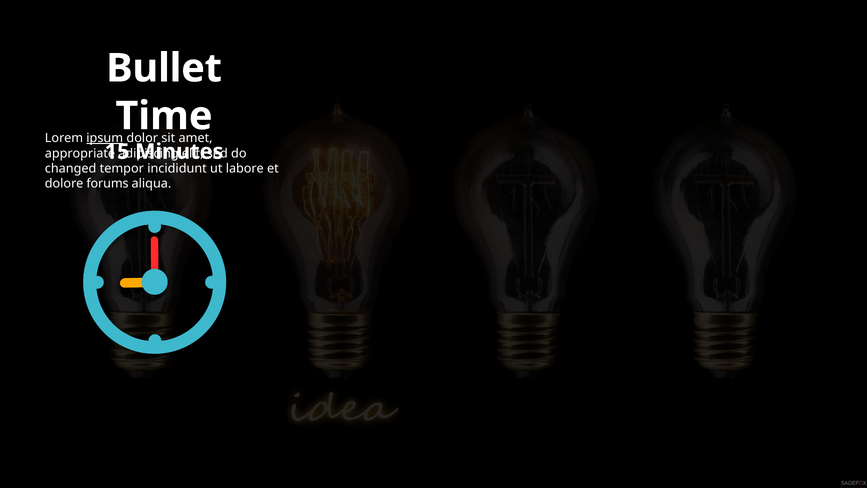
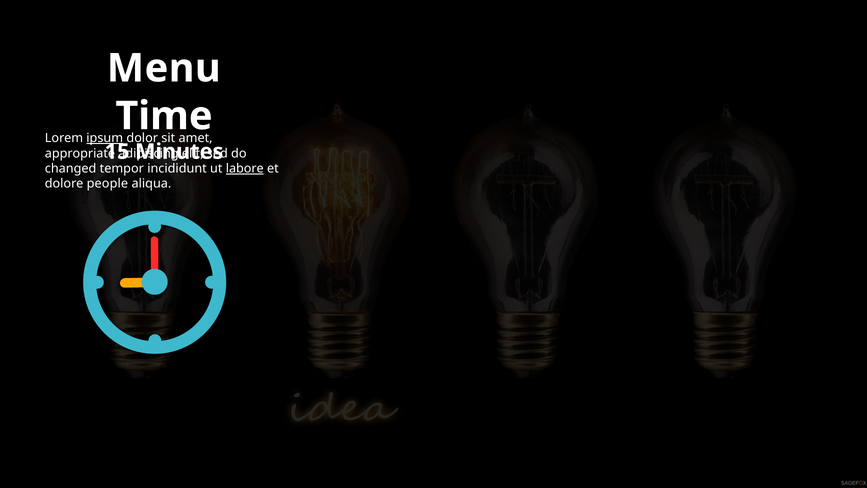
Bullet: Bullet -> Menu
labore underline: none -> present
forums: forums -> people
